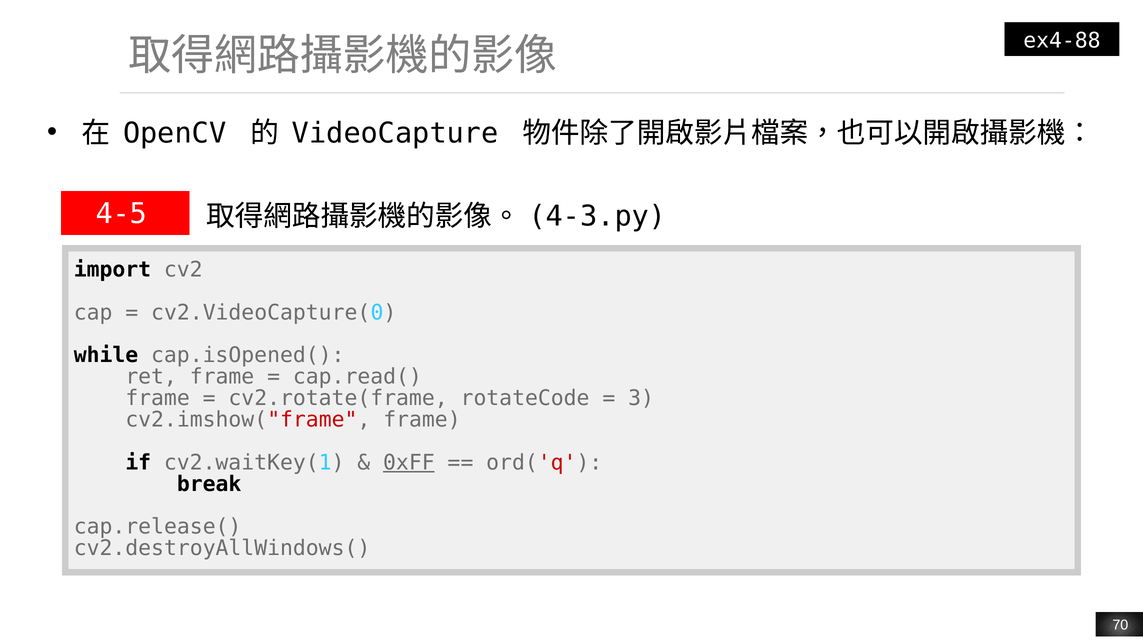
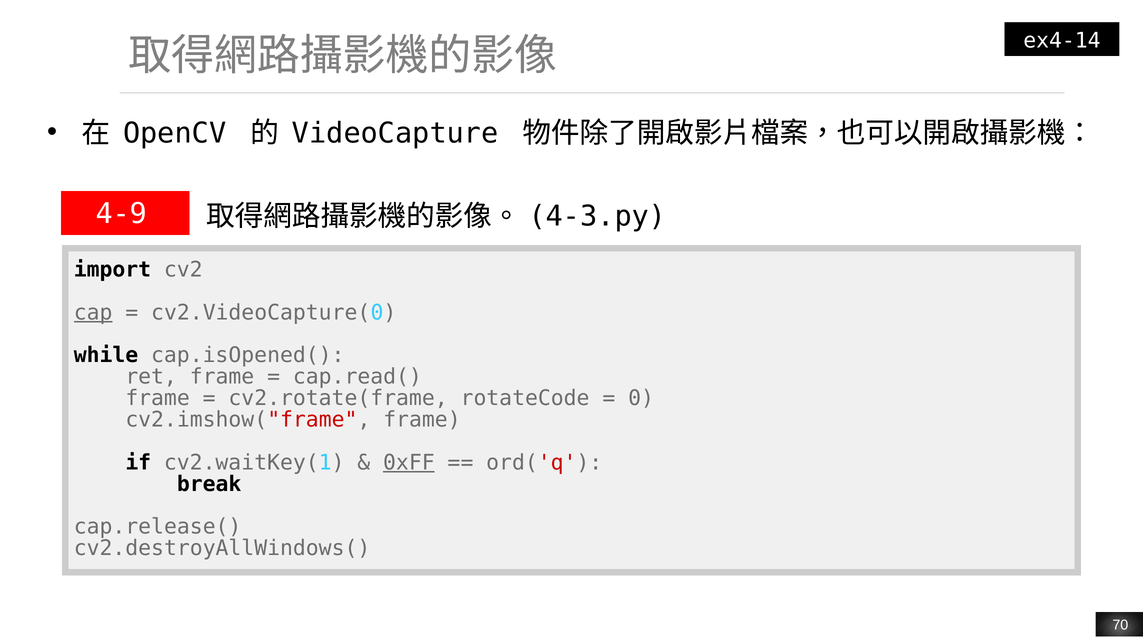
ex4-88: ex4-88 -> ex4-14
4-5: 4-5 -> 4-9
cap underline: none -> present
3: 3 -> 0
